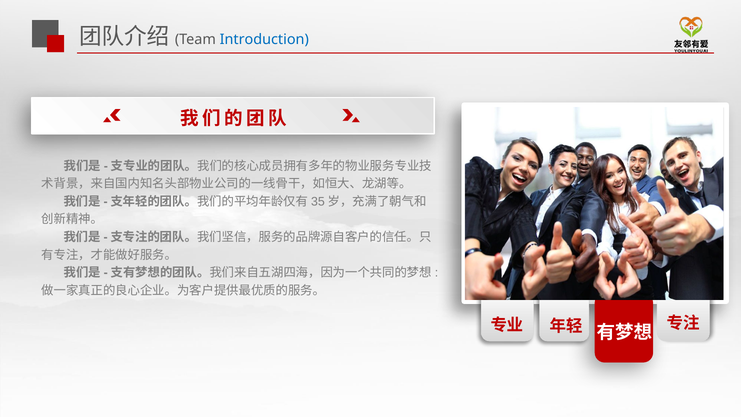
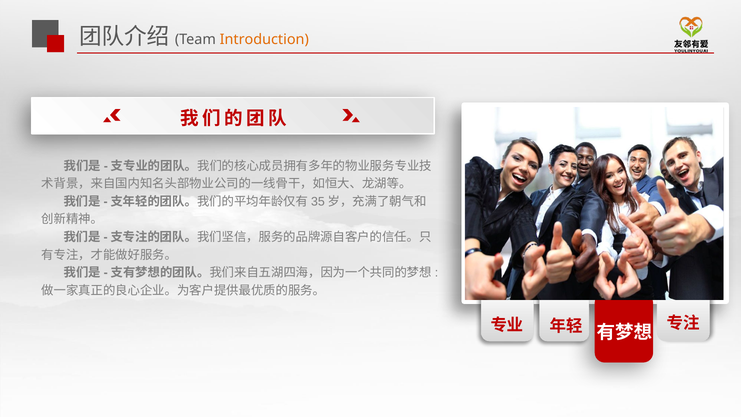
Introduction colour: blue -> orange
